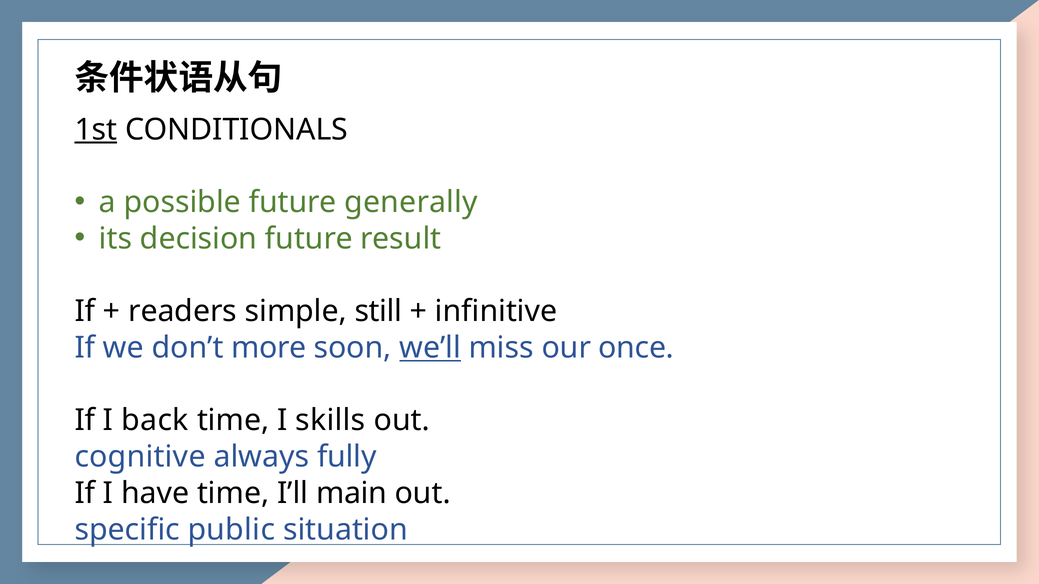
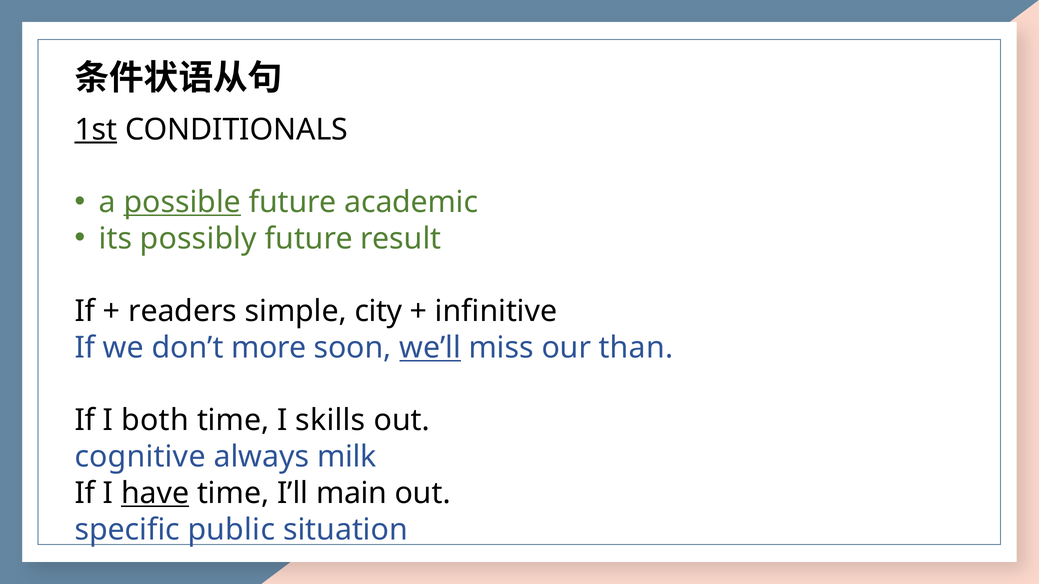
possible underline: none -> present
generally: generally -> academic
decision: decision -> possibly
still: still -> city
once: once -> than
back: back -> both
fully: fully -> milk
have underline: none -> present
